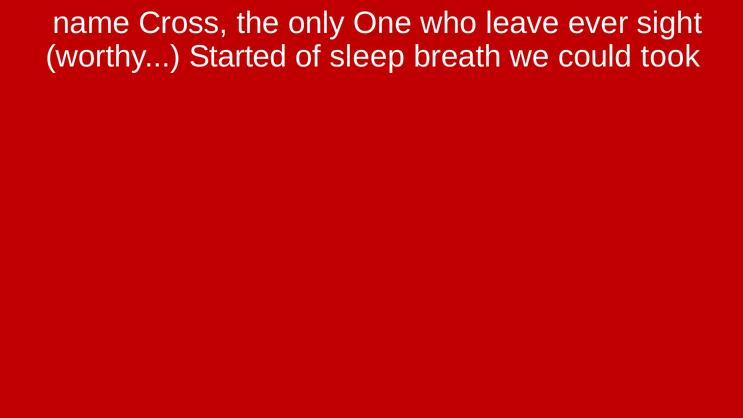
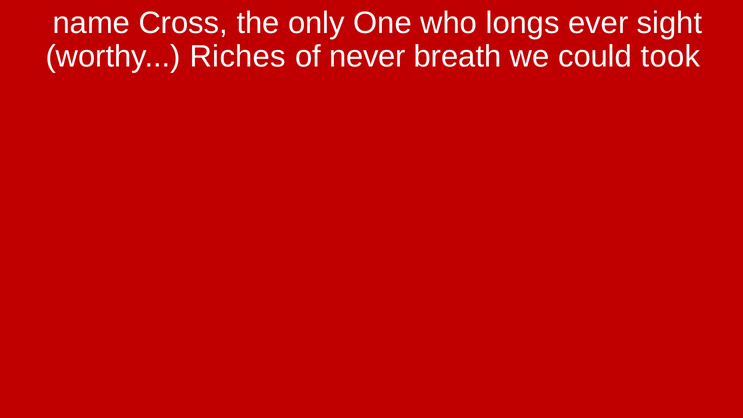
leave: leave -> longs
Started: Started -> Riches
sleep: sleep -> never
